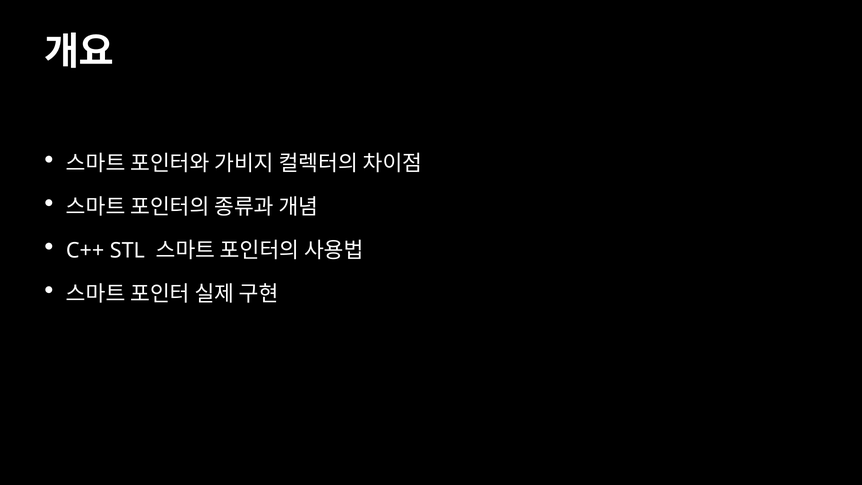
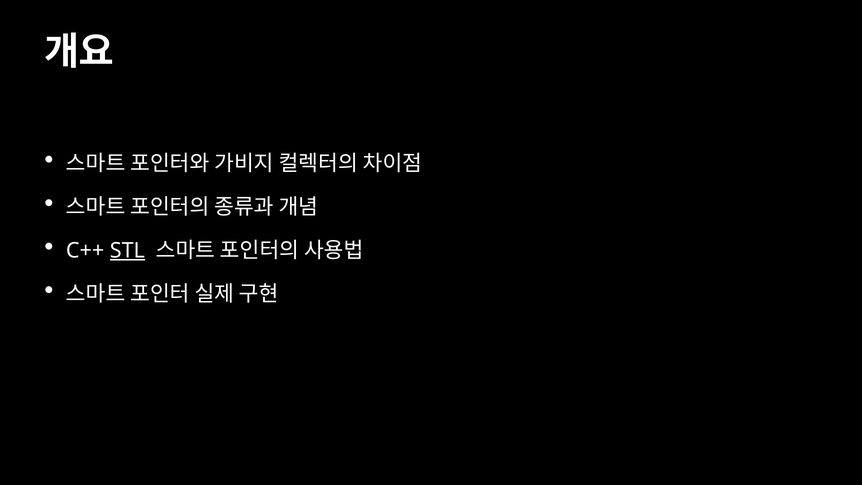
STL underline: none -> present
